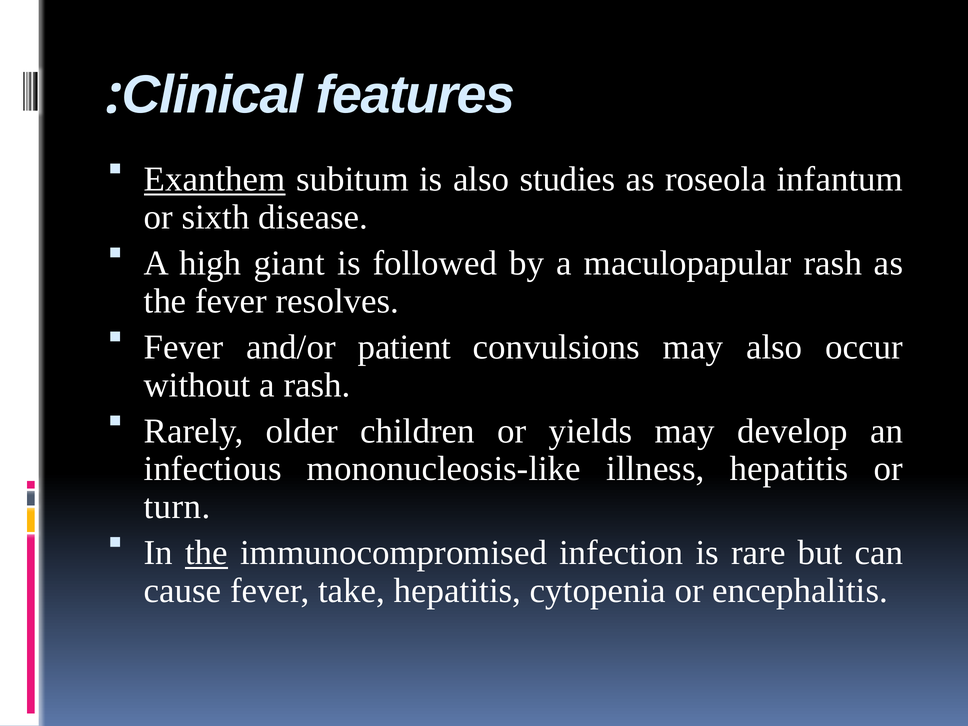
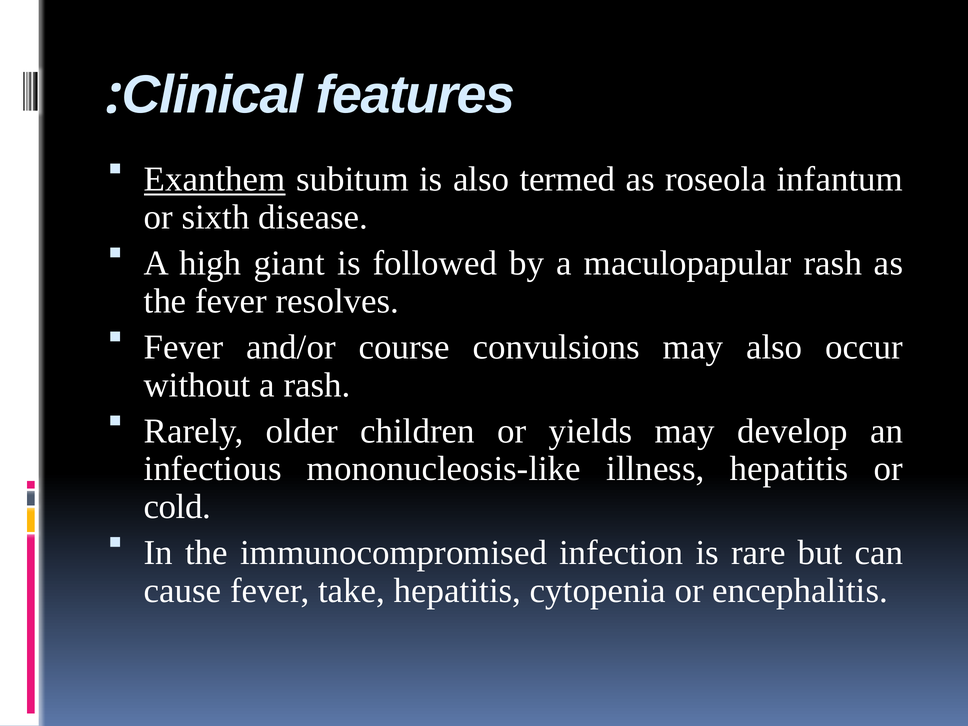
studies: studies -> termed
patient: patient -> course
turn: turn -> cold
the at (207, 553) underline: present -> none
